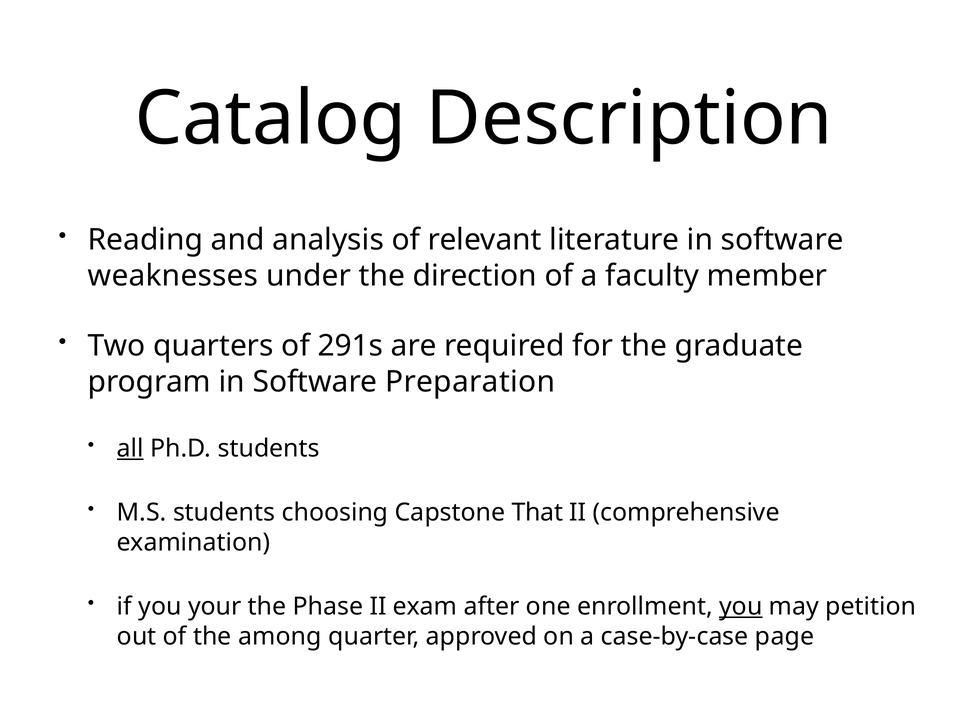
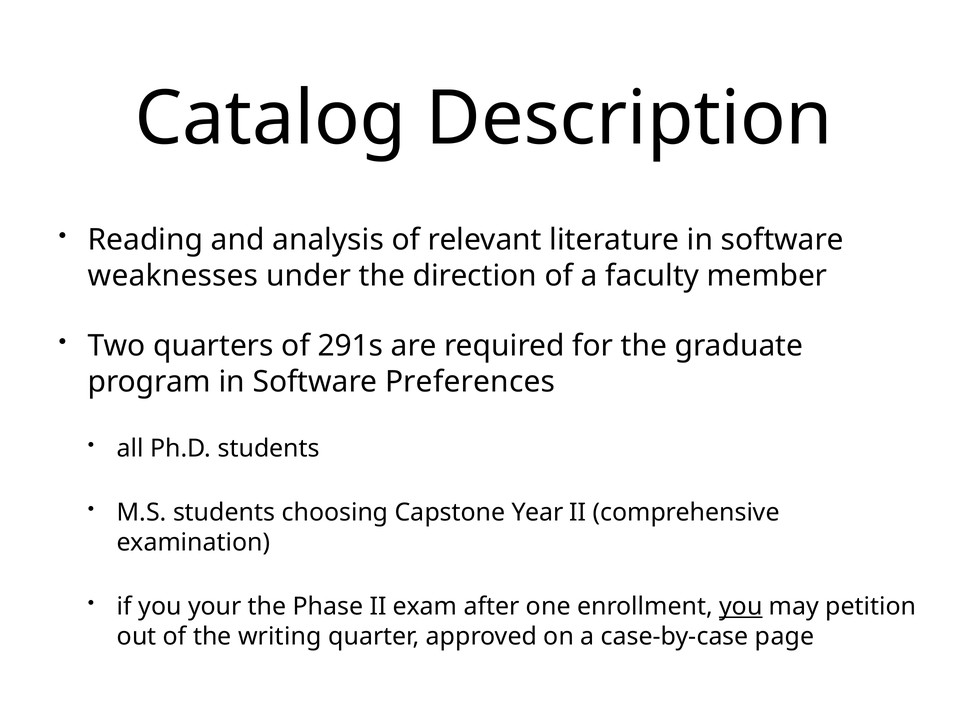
Preparation: Preparation -> Preferences
all underline: present -> none
That: That -> Year
among: among -> writing
